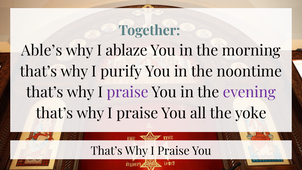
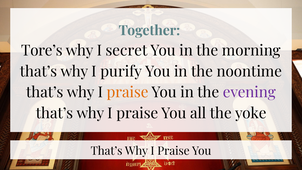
Able’s: Able’s -> Tore’s
ablaze: ablaze -> secret
praise at (128, 92) colour: purple -> orange
